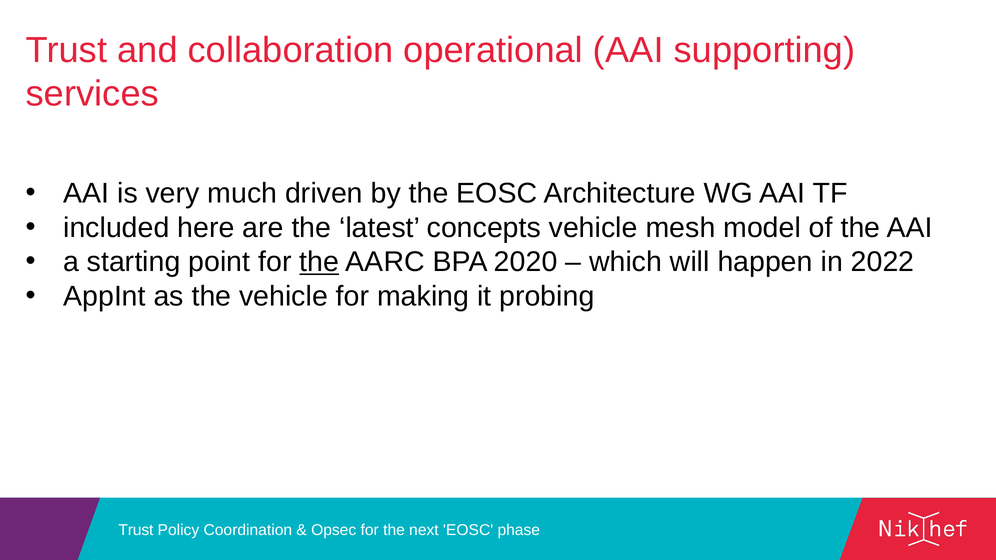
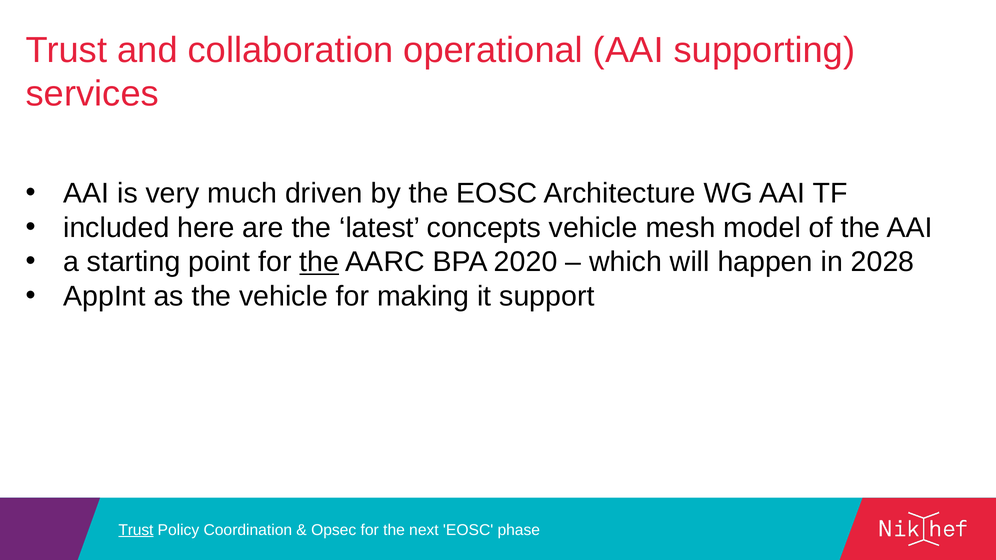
2022: 2022 -> 2028
probing: probing -> support
Trust at (136, 530) underline: none -> present
